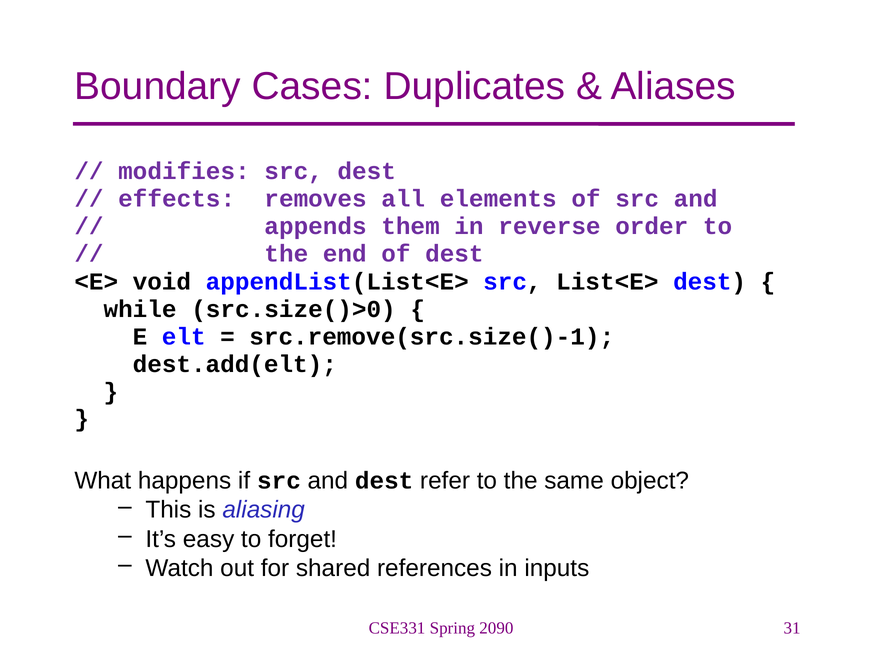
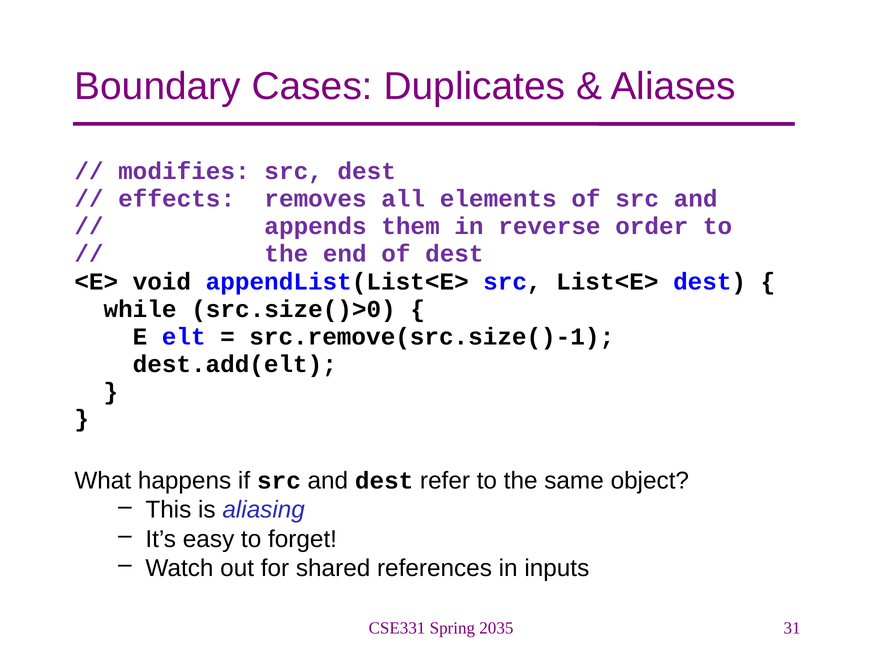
2090: 2090 -> 2035
